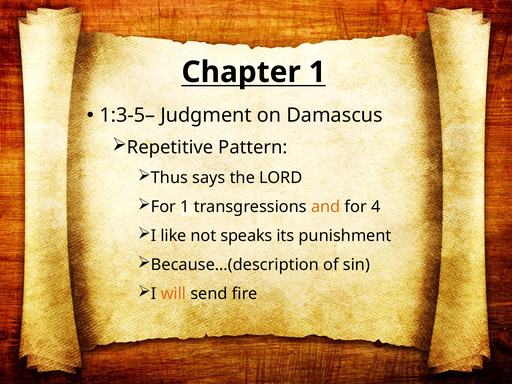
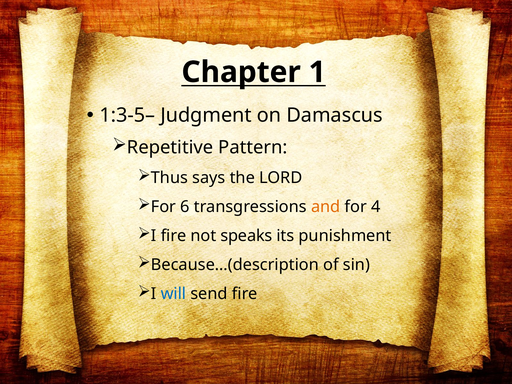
For 1: 1 -> 6
I like: like -> fire
will colour: orange -> blue
